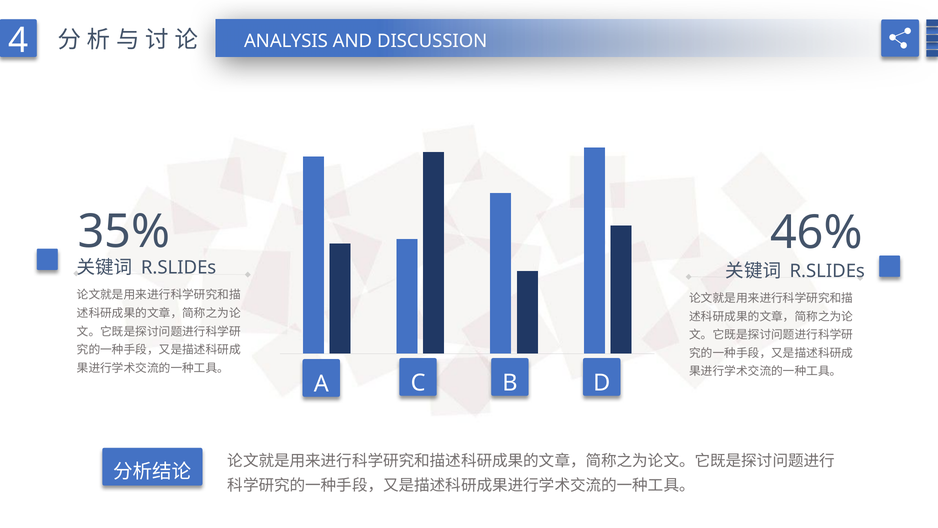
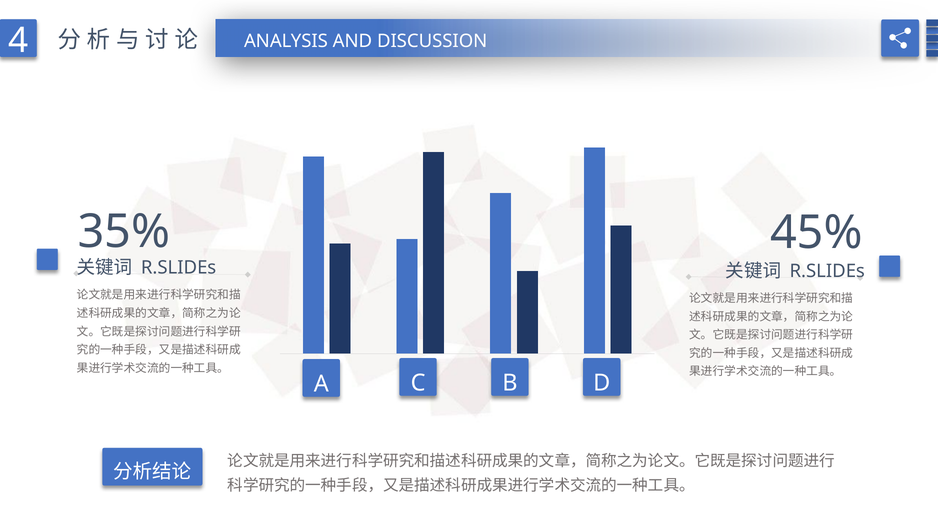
46%: 46% -> 45%
